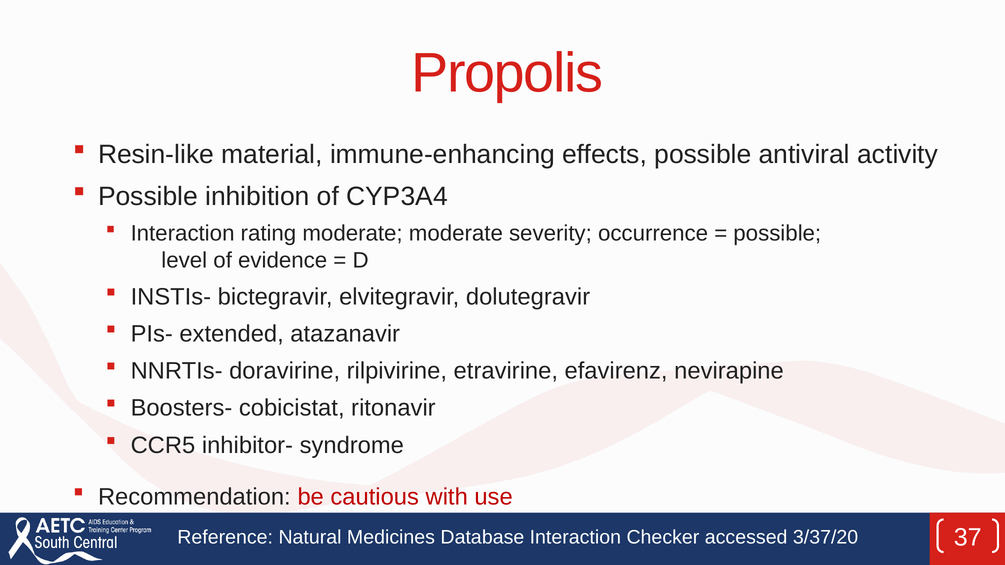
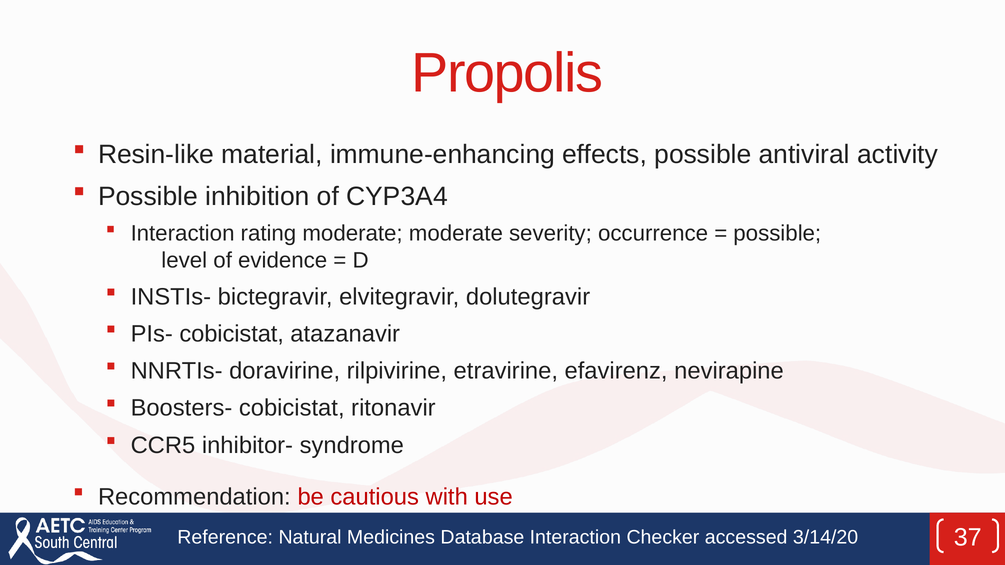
PIs- extended: extended -> cobicistat
3/37/20: 3/37/20 -> 3/14/20
